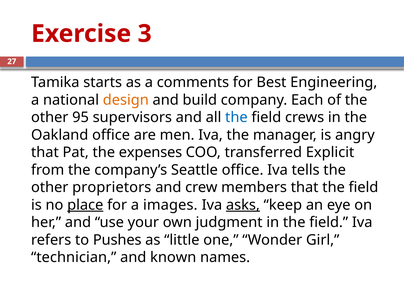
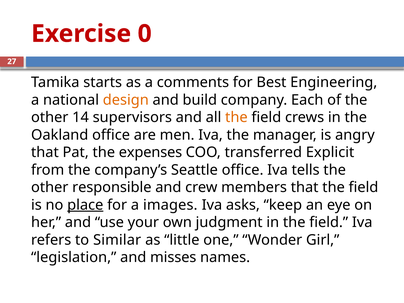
3: 3 -> 0
95: 95 -> 14
the at (236, 117) colour: blue -> orange
proprietors: proprietors -> responsible
asks underline: present -> none
Pushes: Pushes -> Similar
technician: technician -> legislation
known: known -> misses
